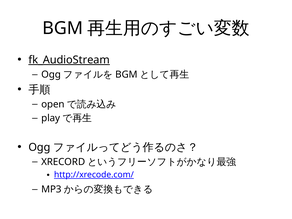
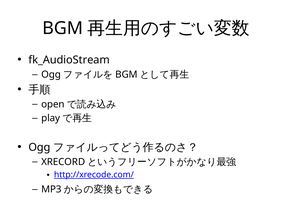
fk_AudioStream underline: present -> none
